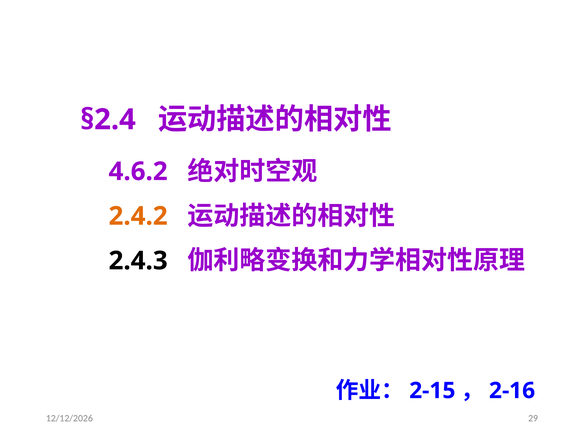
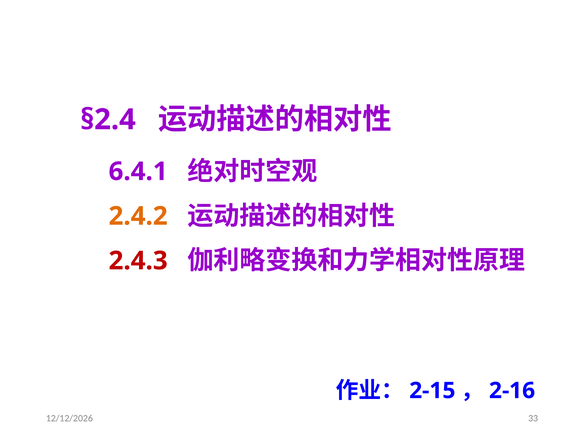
4.6.2: 4.6.2 -> 6.4.1
2.4.3 colour: black -> red
29: 29 -> 33
